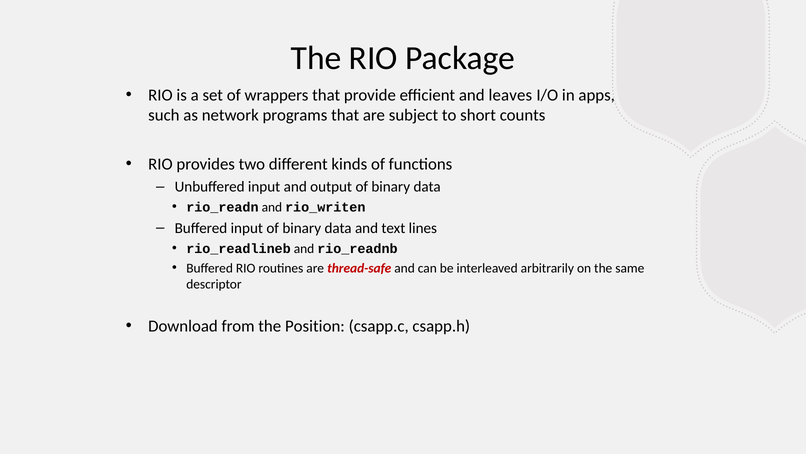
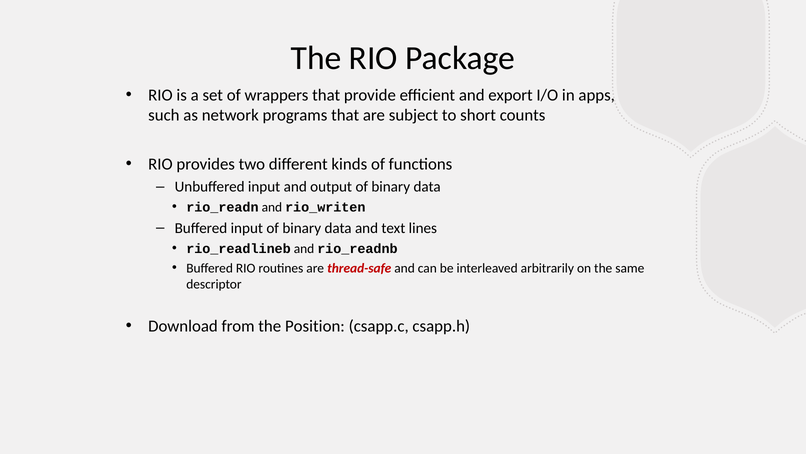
leaves: leaves -> export
